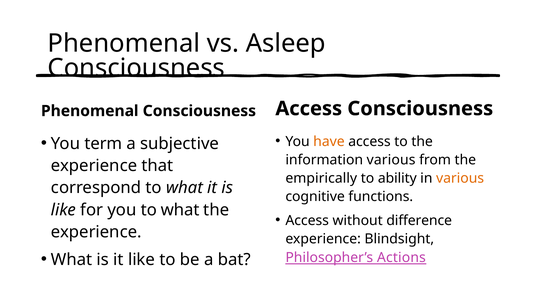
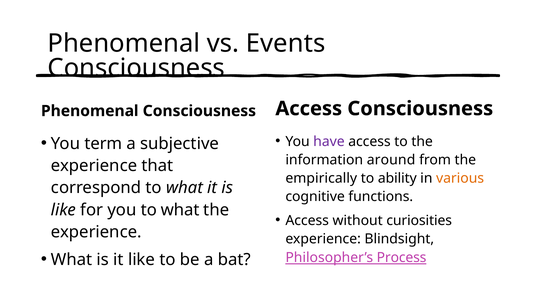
Asleep: Asleep -> Events
have colour: orange -> purple
information various: various -> around
difference: difference -> curiosities
Actions: Actions -> Process
